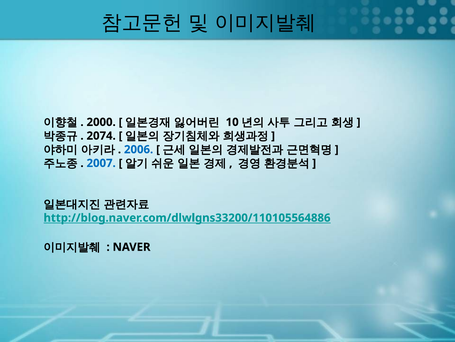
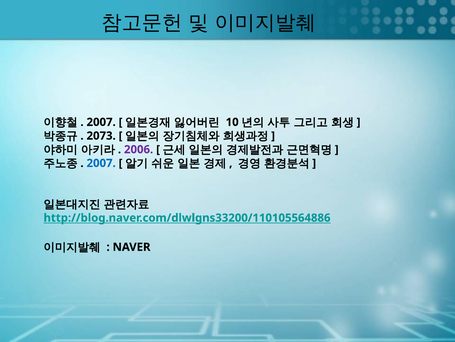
2000 at (101, 122): 2000 -> 2007
2074: 2074 -> 2073
2006 colour: blue -> purple
